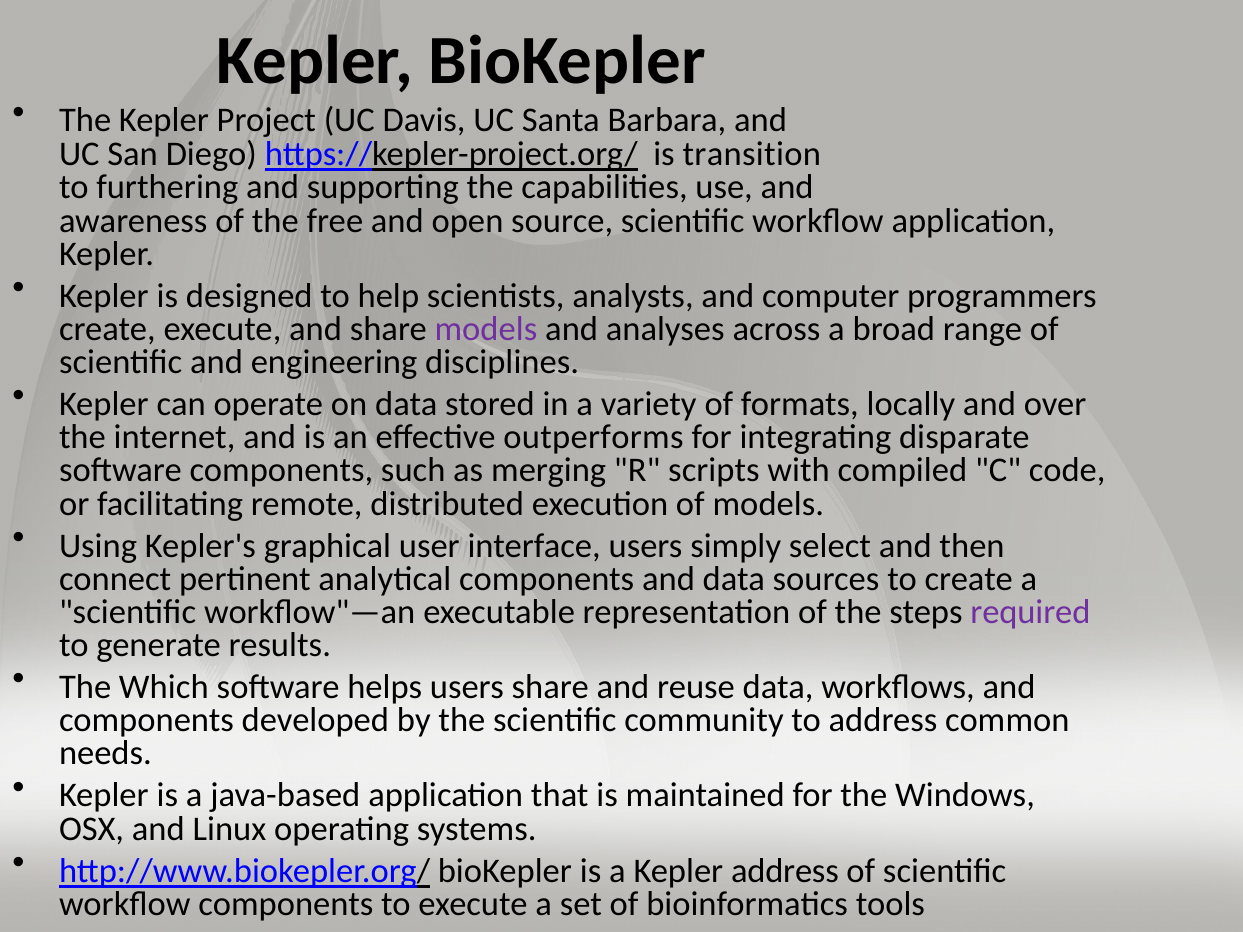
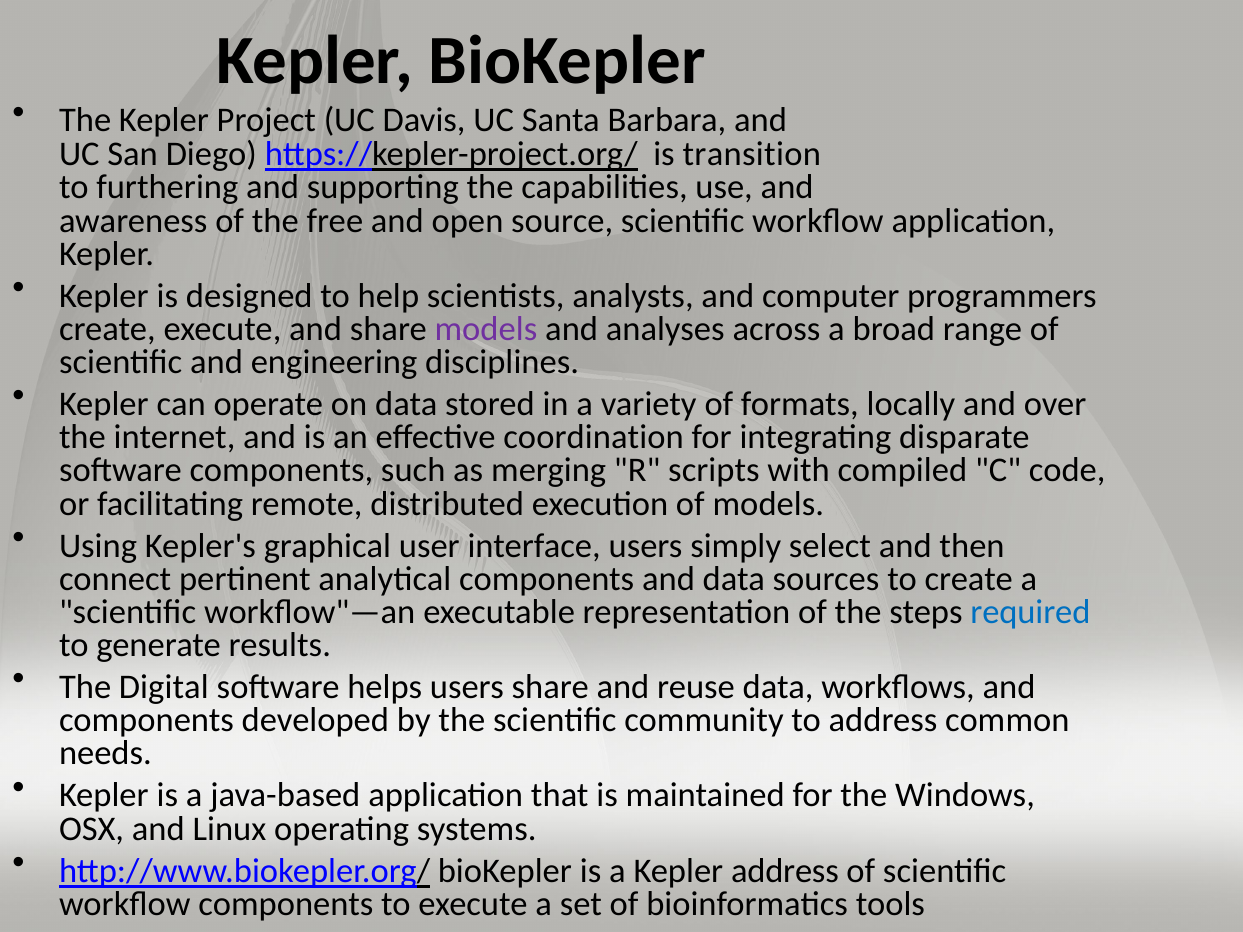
outperforms: outperforms -> coordination
required colour: purple -> blue
Which: Which -> Digital
